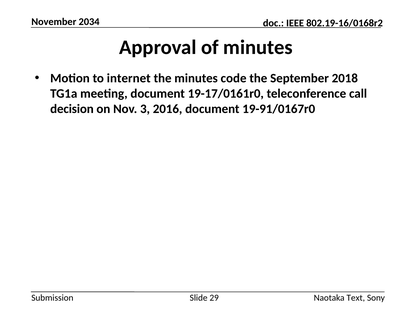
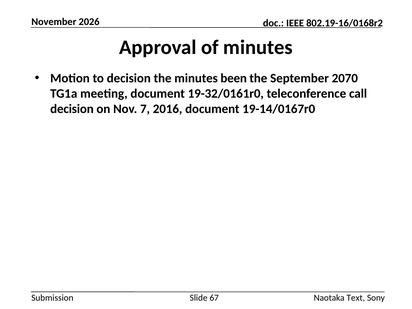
2034: 2034 -> 2026
to internet: internet -> decision
code: code -> been
2018: 2018 -> 2070
19-17/0161r0: 19-17/0161r0 -> 19-32/0161r0
3: 3 -> 7
19-91/0167r0: 19-91/0167r0 -> 19-14/0167r0
29: 29 -> 67
